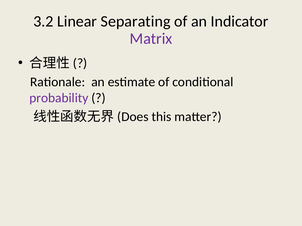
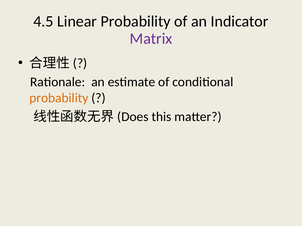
3.2: 3.2 -> 4.5
Linear Separating: Separating -> Probability
probability at (59, 98) colour: purple -> orange
